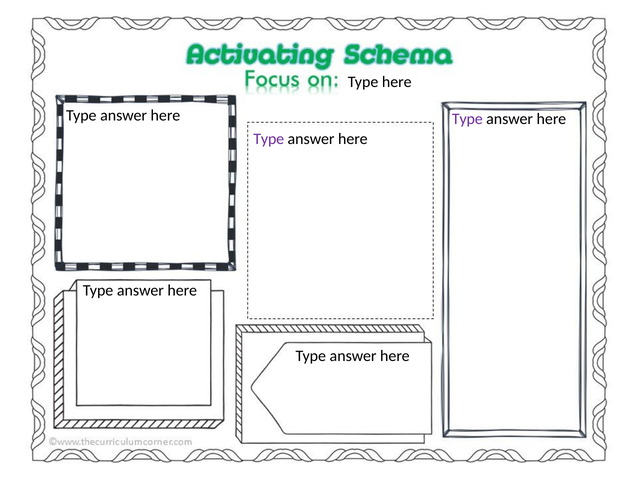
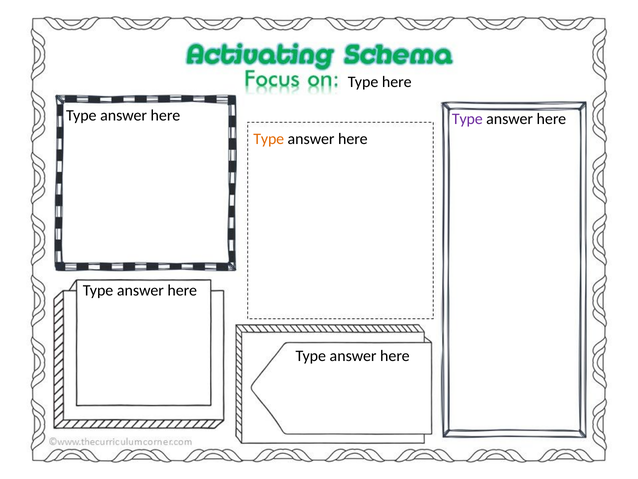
Type at (269, 139) colour: purple -> orange
